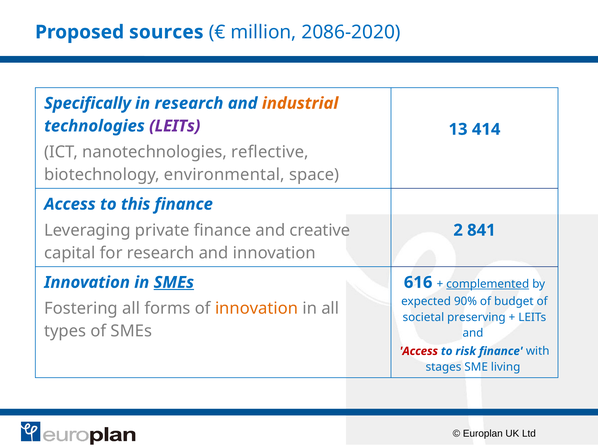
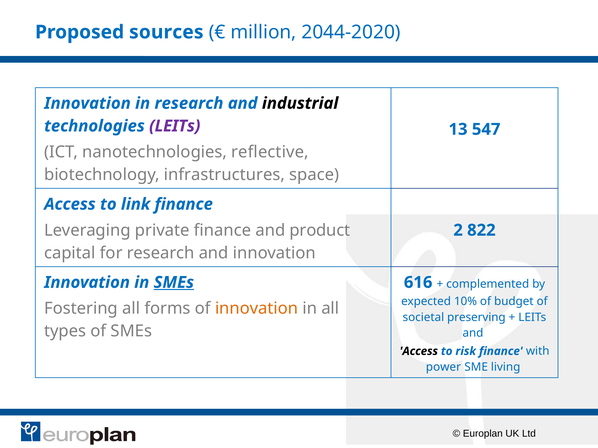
2086-2020: 2086-2020 -> 2044-2020
Specifically at (88, 103): Specifically -> Innovation
industrial colour: orange -> black
414: 414 -> 547
environmental: environmental -> infrastructures
this: this -> link
creative: creative -> product
841: 841 -> 822
complemented underline: present -> none
90%: 90% -> 10%
Access at (419, 352) colour: red -> black
stages: stages -> power
